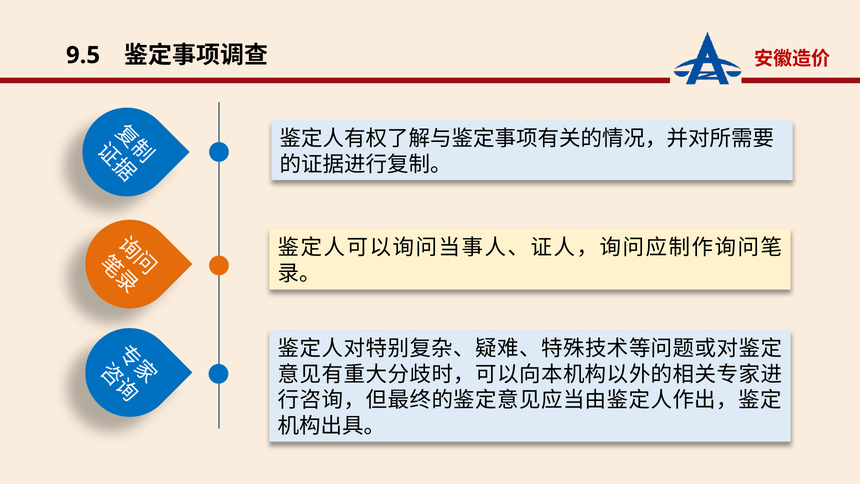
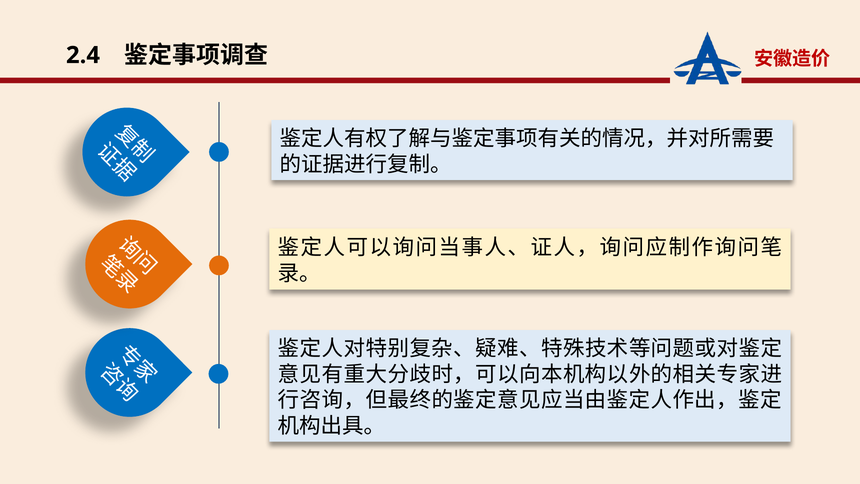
9.5: 9.5 -> 2.4
